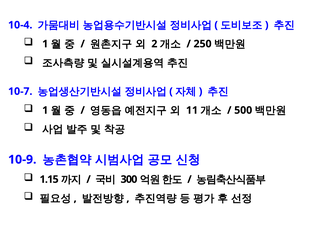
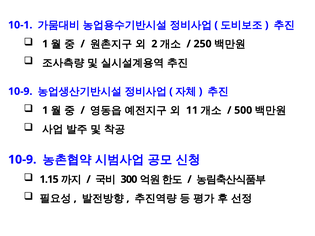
10-4: 10-4 -> 10-1
10-7 at (20, 91): 10-7 -> 10-9
